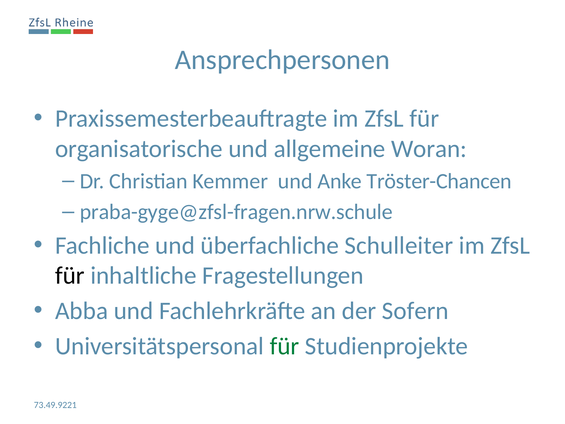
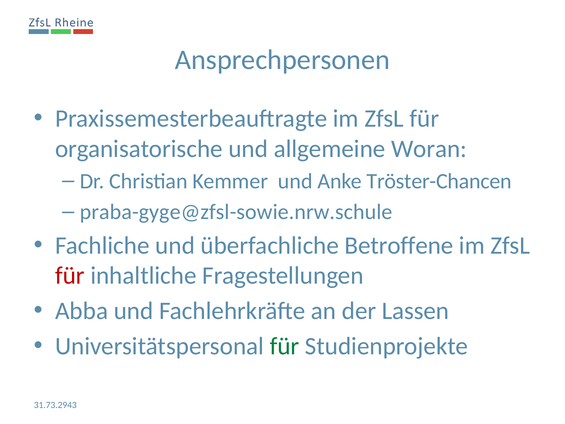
praba-gyge@zfsl-fragen.nrw.schule: praba-gyge@zfsl-fragen.nrw.schule -> praba-gyge@zfsl-sowie.nrw.schule
Schulleiter: Schulleiter -> Betroffene
für at (70, 276) colour: black -> red
Sofern: Sofern -> Lassen
73.49.9221: 73.49.9221 -> 31.73.2943
